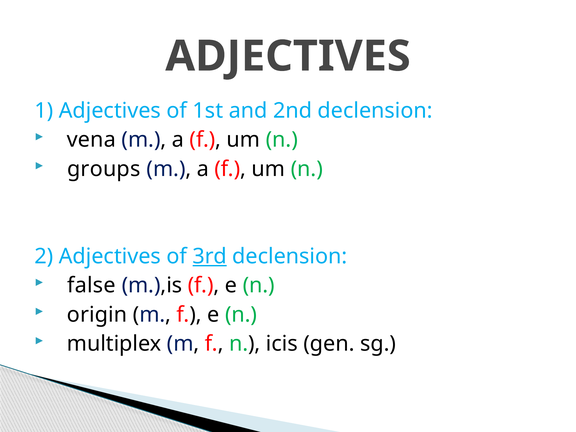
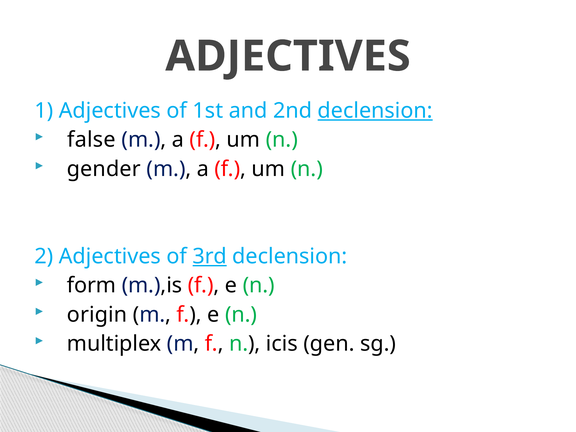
declension at (375, 111) underline: none -> present
vena: vena -> false
groups: groups -> gender
false: false -> form
